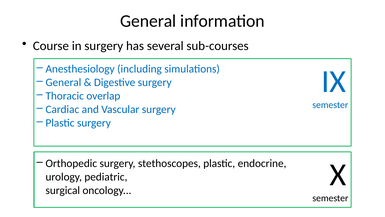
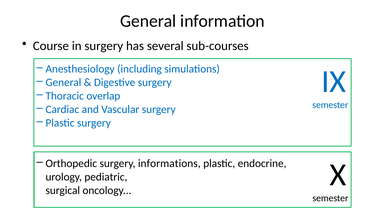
stethoscopes: stethoscopes -> informations
